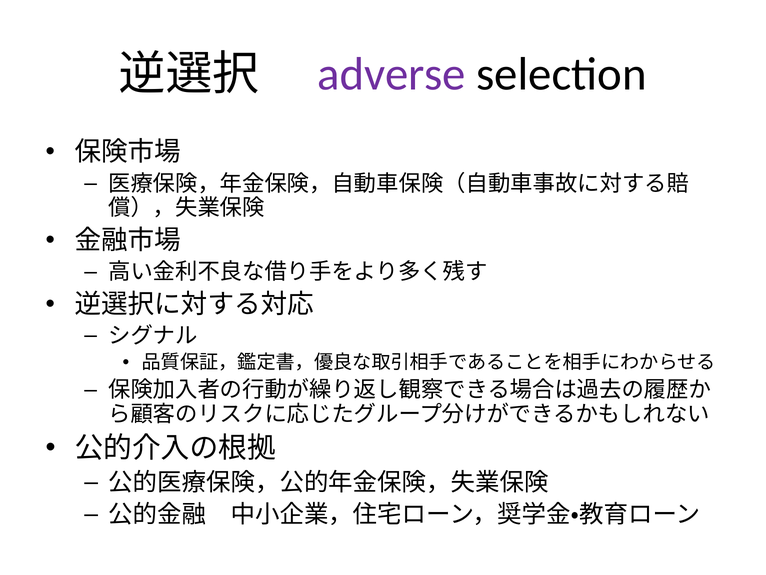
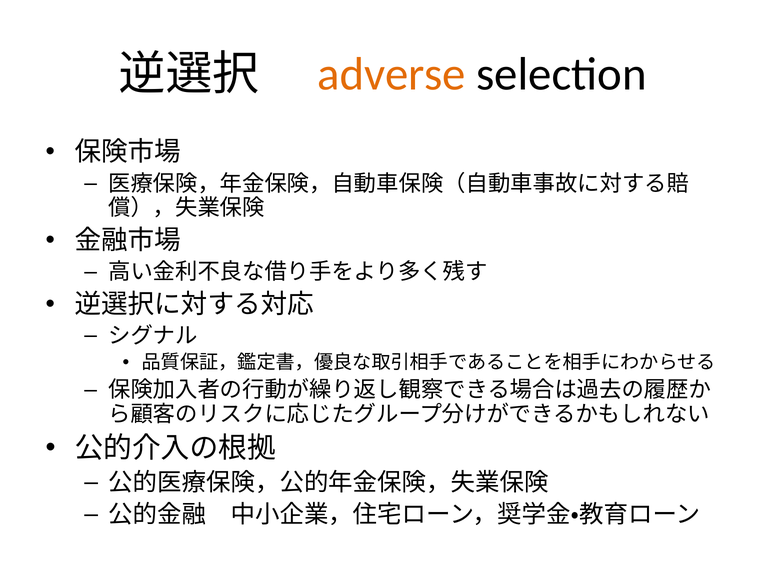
adverse colour: purple -> orange
